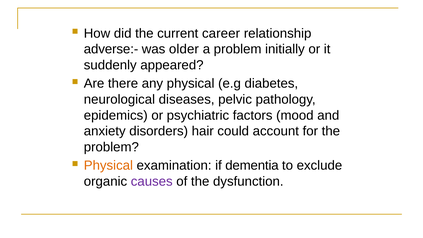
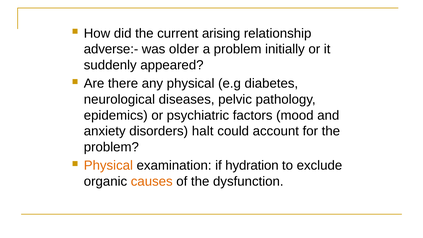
career: career -> arising
hair: hair -> halt
dementia: dementia -> hydration
causes colour: purple -> orange
